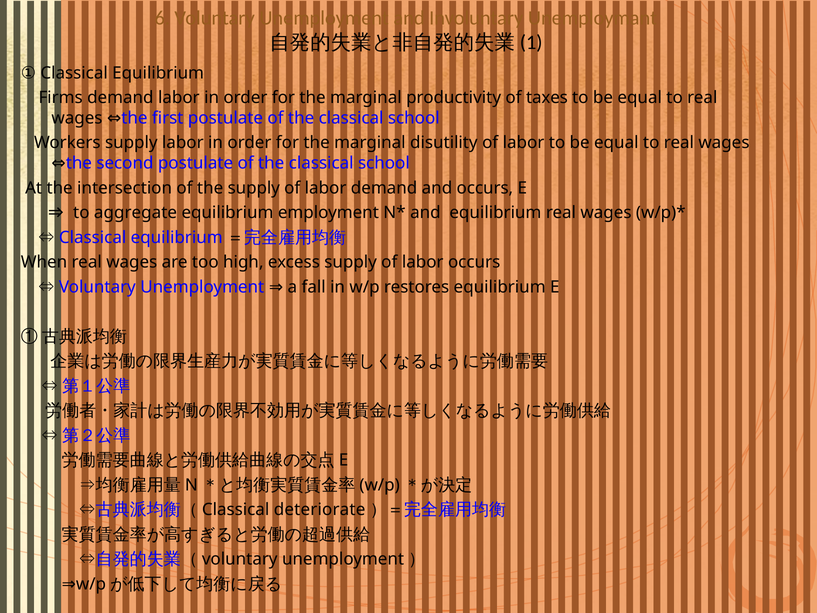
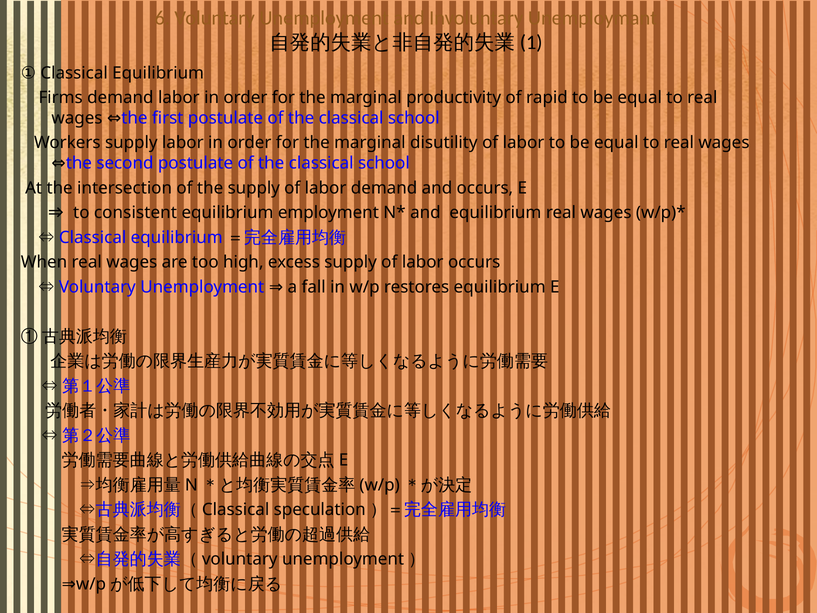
taxes: taxes -> rapid
aggregate: aggregate -> consistent
deteriorate: deteriorate -> speculation
